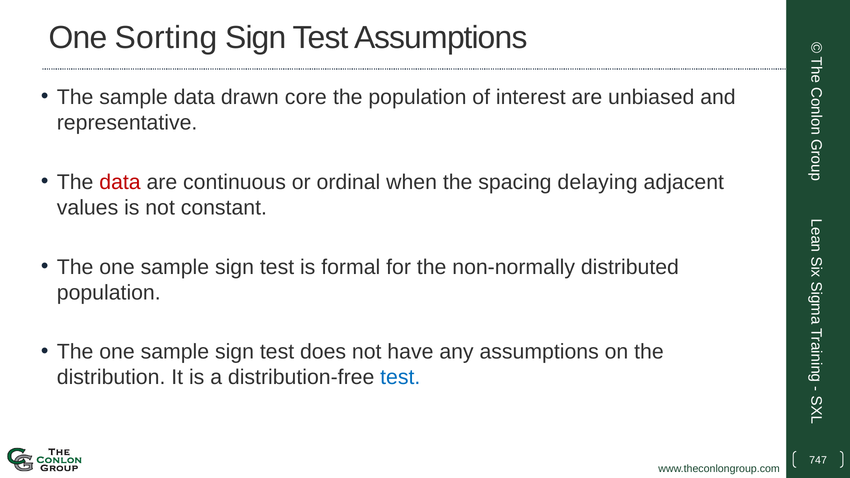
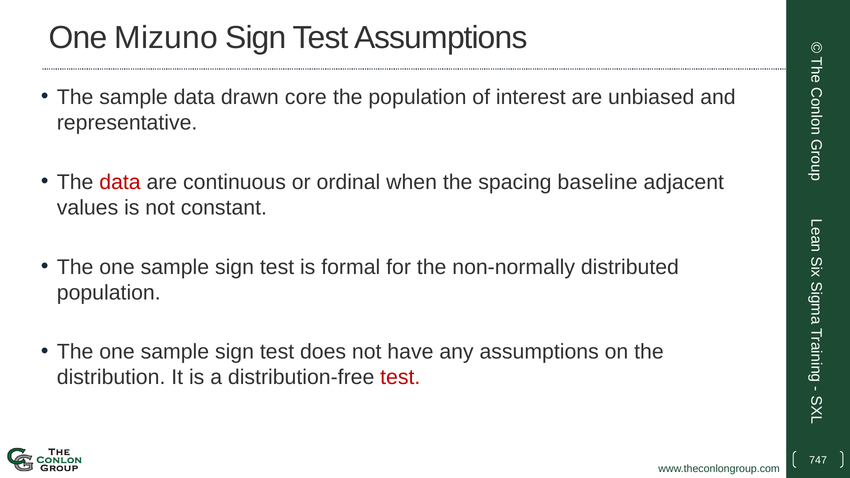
Sorting: Sorting -> Mizuno
delaying: delaying -> baseline
test at (400, 378) colour: blue -> red
